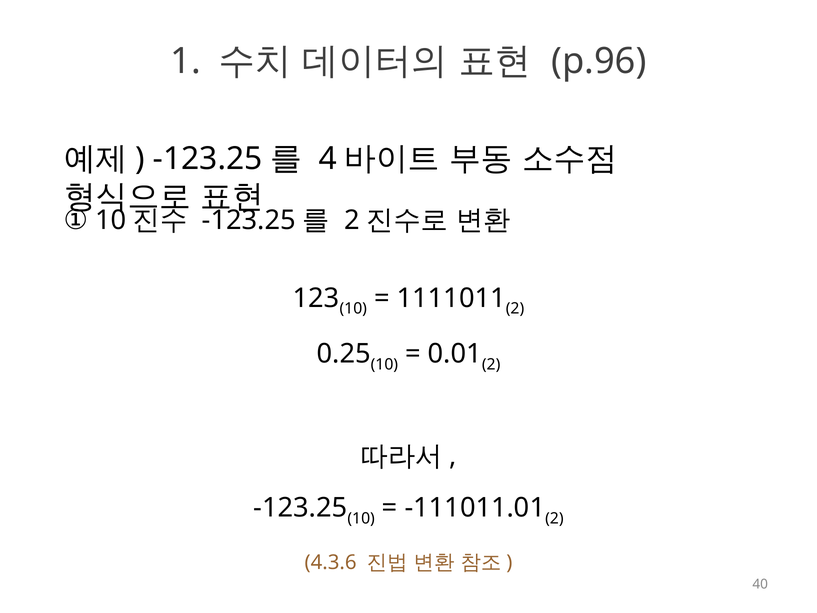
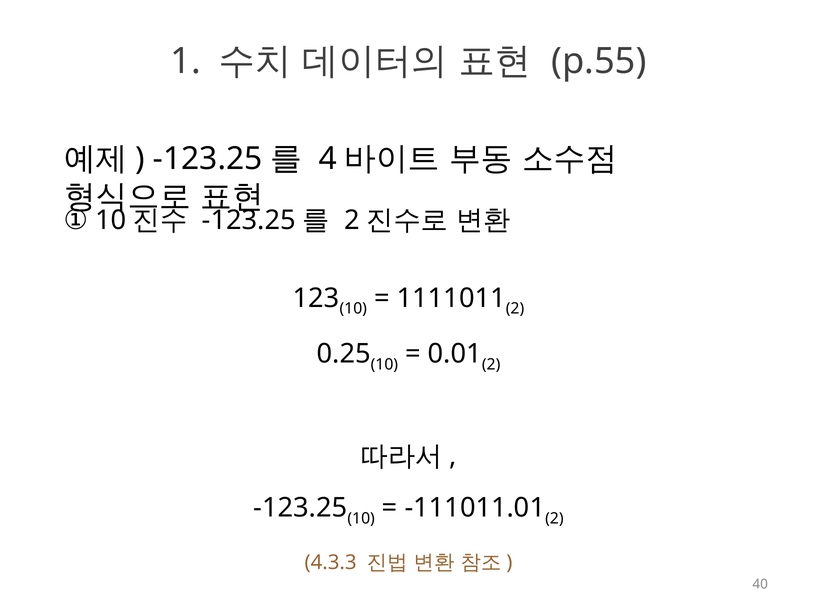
p.96: p.96 -> p.55
4.3.6: 4.3.6 -> 4.3.3
